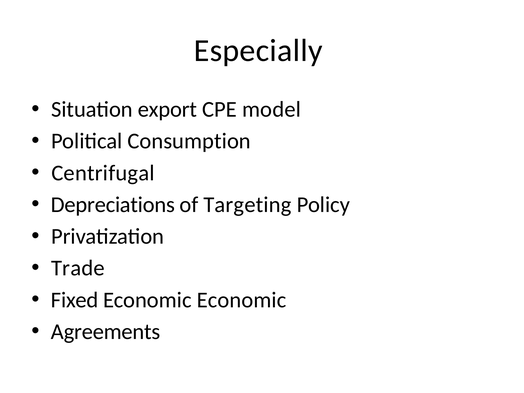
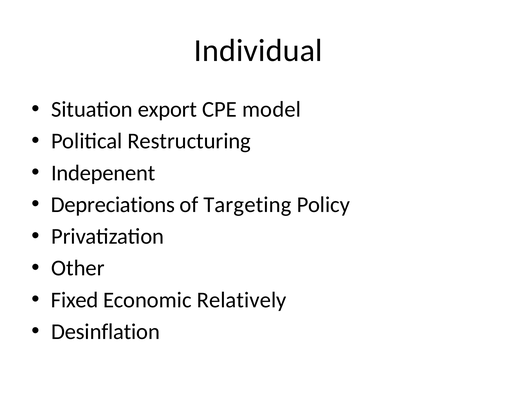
Especially: Especially -> Individual
Consumption: Consumption -> Restructuring
Centrifugal: Centrifugal -> Indepenent
Trade: Trade -> Other
Economic Economic: Economic -> Relatively
Agreements: Agreements -> Desinflation
